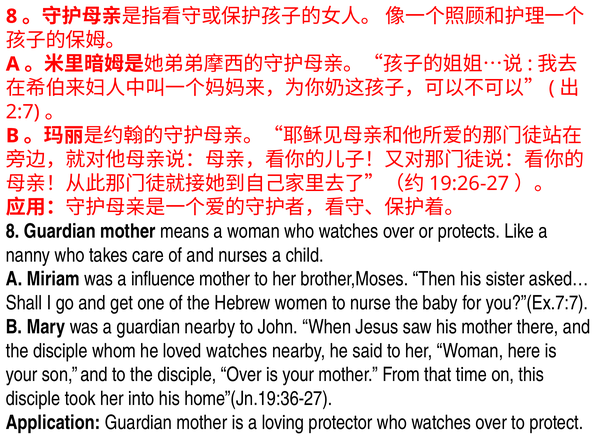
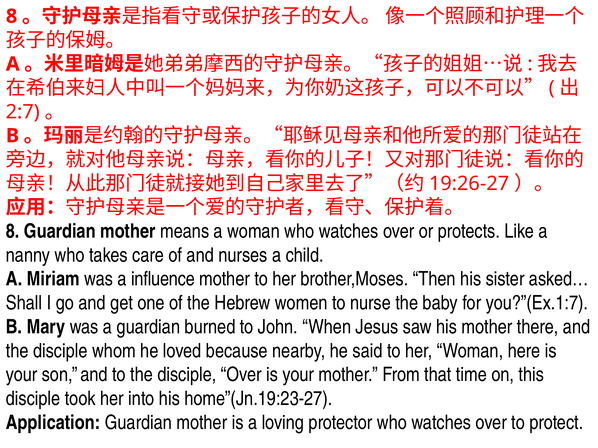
you?”(Ex.7:7: you?”(Ex.7:7 -> you?”(Ex.1:7
guardian nearby: nearby -> burned
loved watches: watches -> because
home”(Jn.19:36-27: home”(Jn.19:36-27 -> home”(Jn.19:23-27
